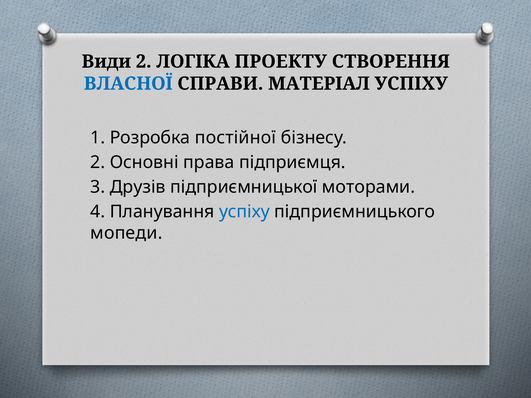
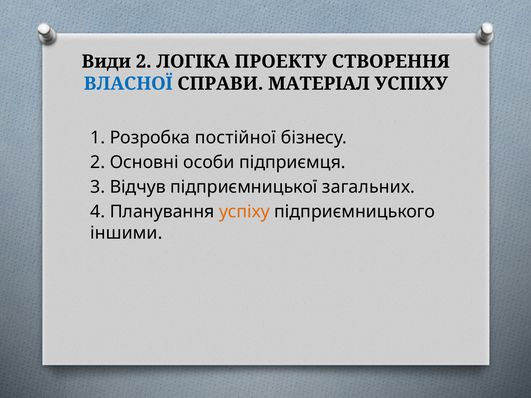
права: права -> особи
Друзів: Друзів -> Відчув
моторами: моторами -> загальних
успіху at (244, 212) colour: blue -> orange
мопеди: мопеди -> іншими
